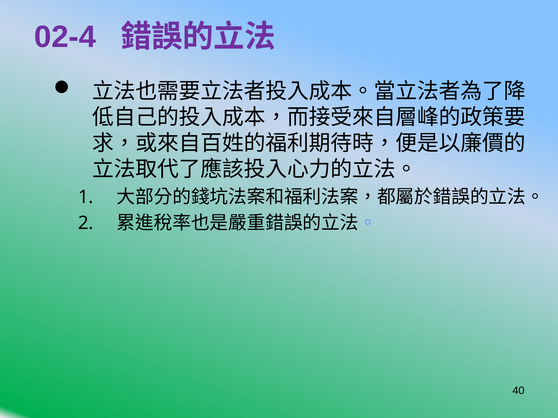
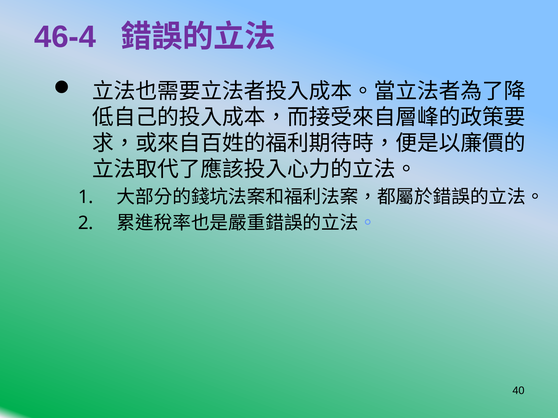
02-4: 02-4 -> 46-4
